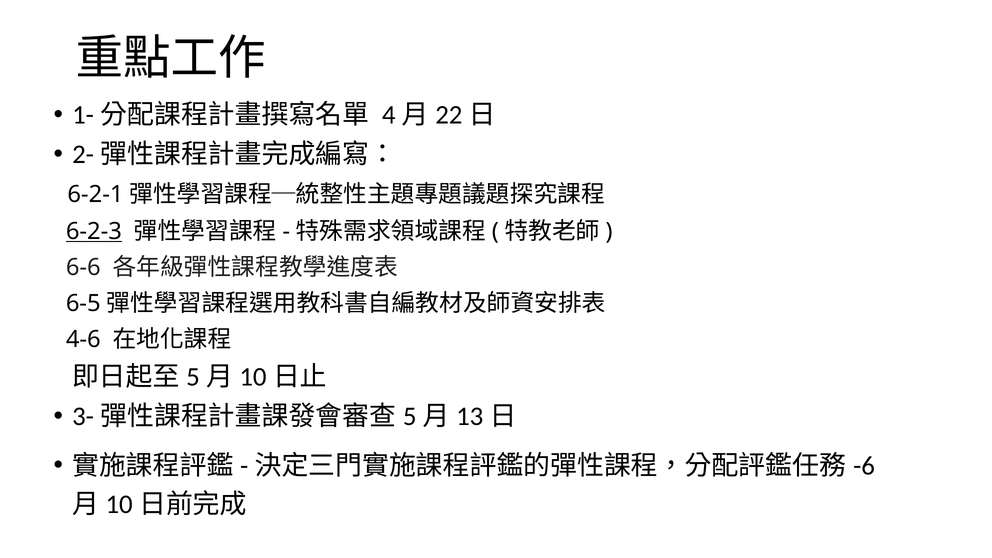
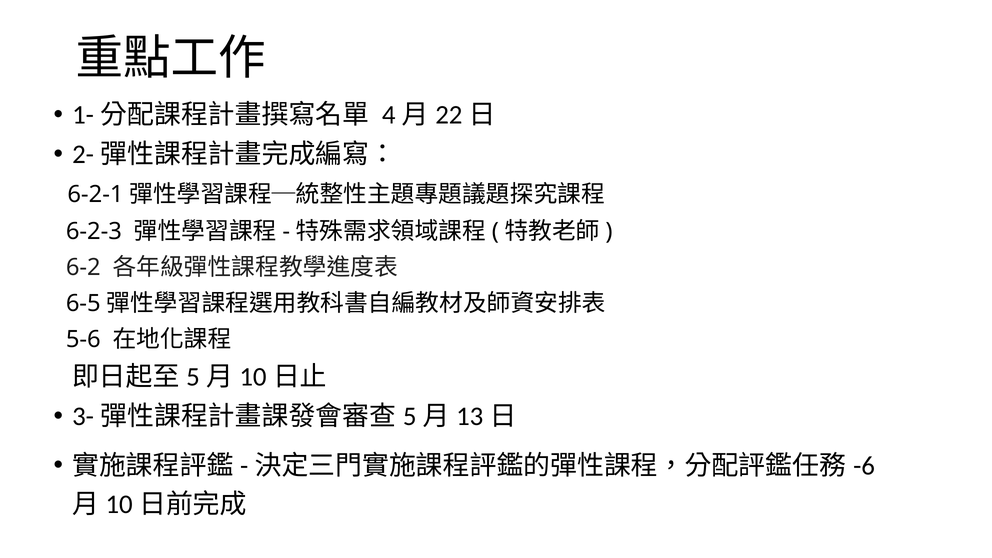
6-2-3 underline: present -> none
6-6: 6-6 -> 6-2
4-6: 4-6 -> 5-6
